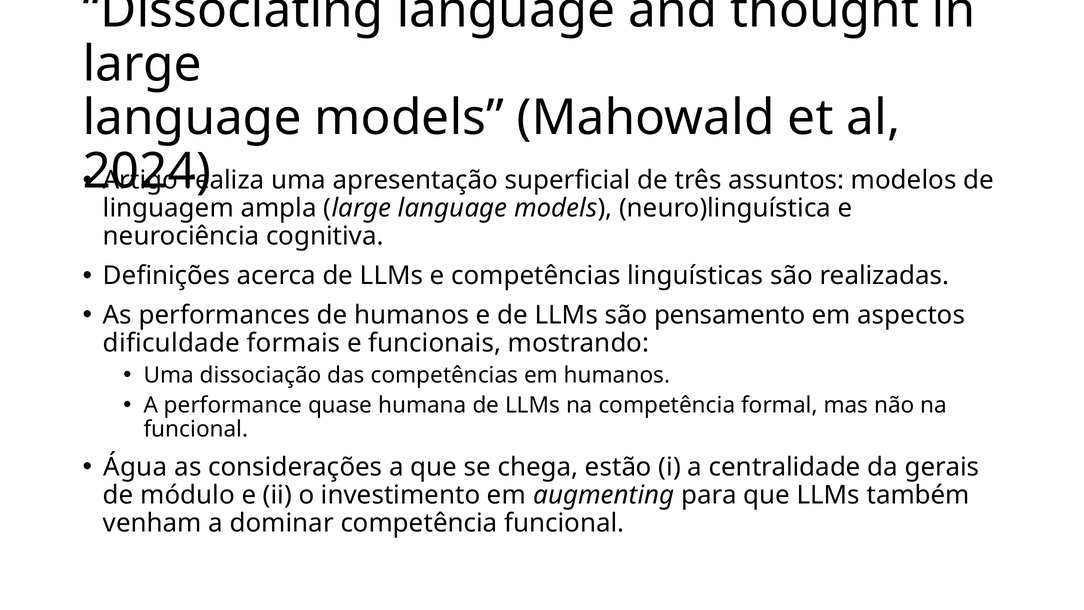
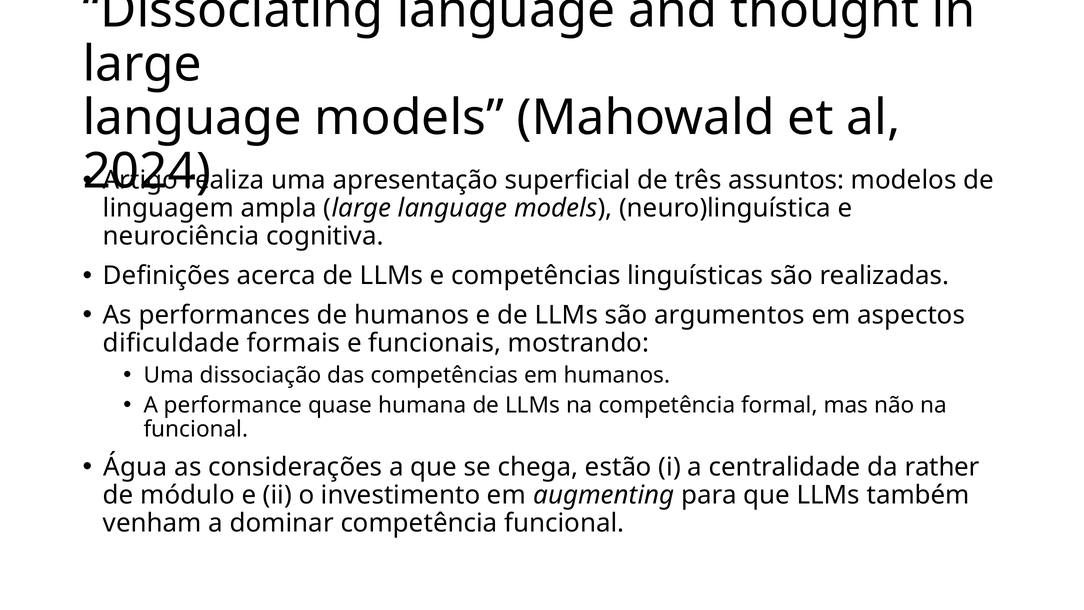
pensamento: pensamento -> argumentos
gerais: gerais -> rather
